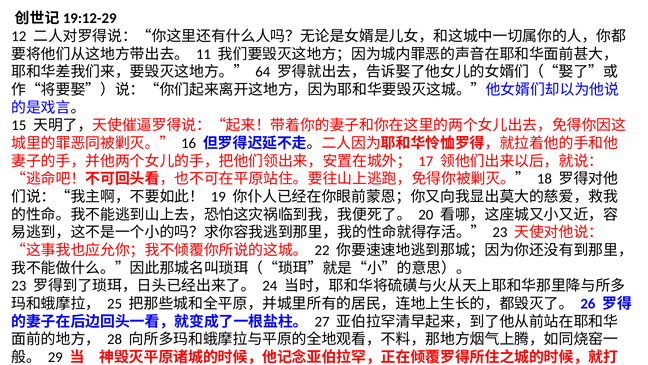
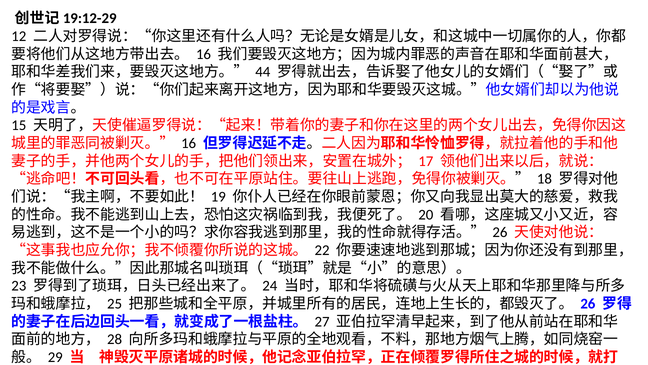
11 at (203, 54): 11 -> 16
64: 64 -> 44
23 at (500, 232): 23 -> 26
